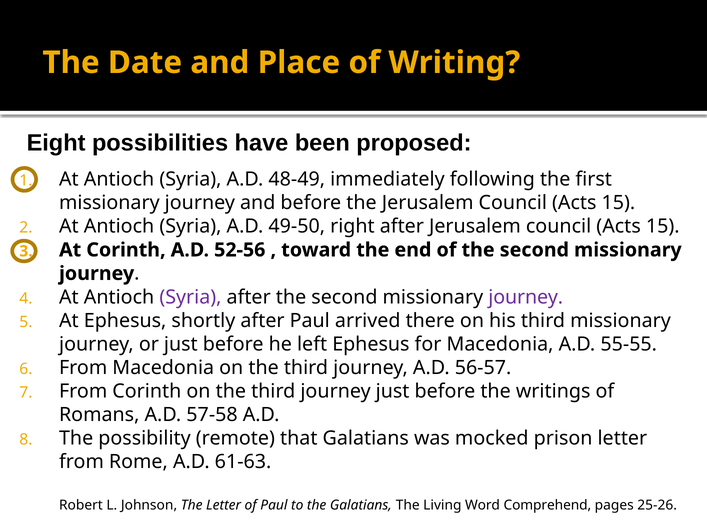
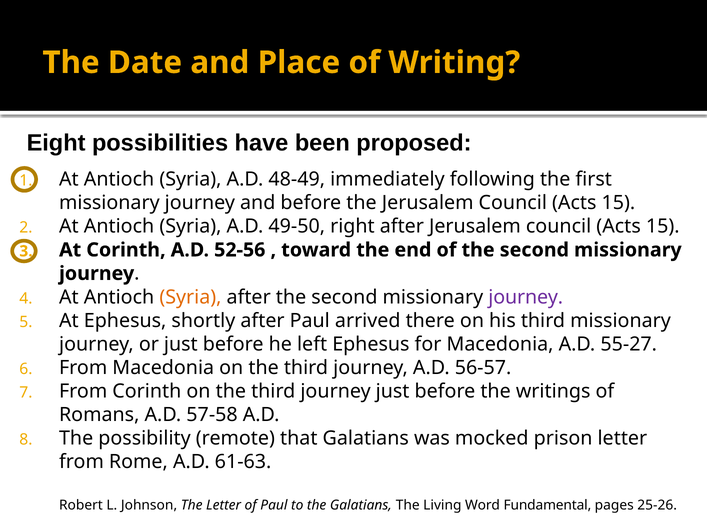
Syria at (190, 297) colour: purple -> orange
55-55: 55-55 -> 55-27
Comprehend: Comprehend -> Fundamental
